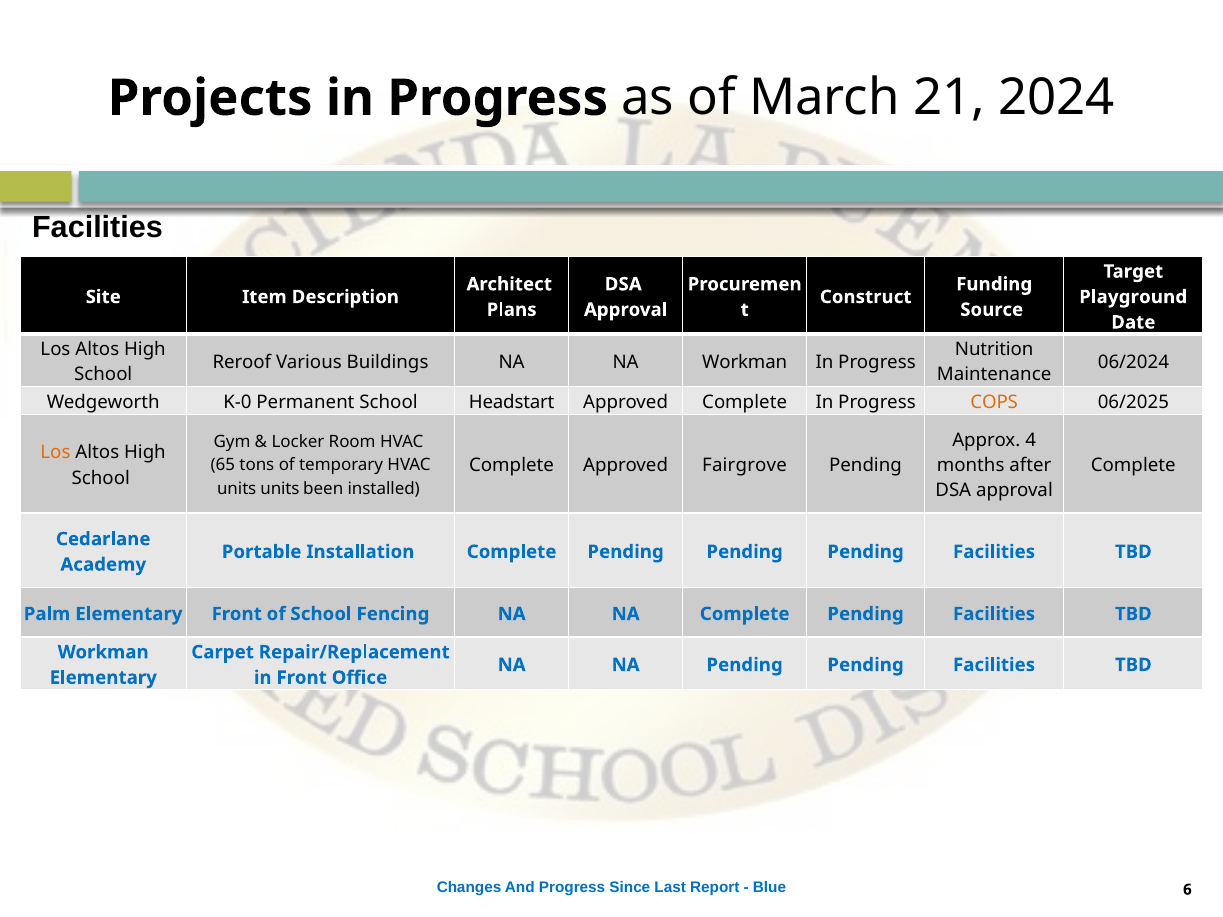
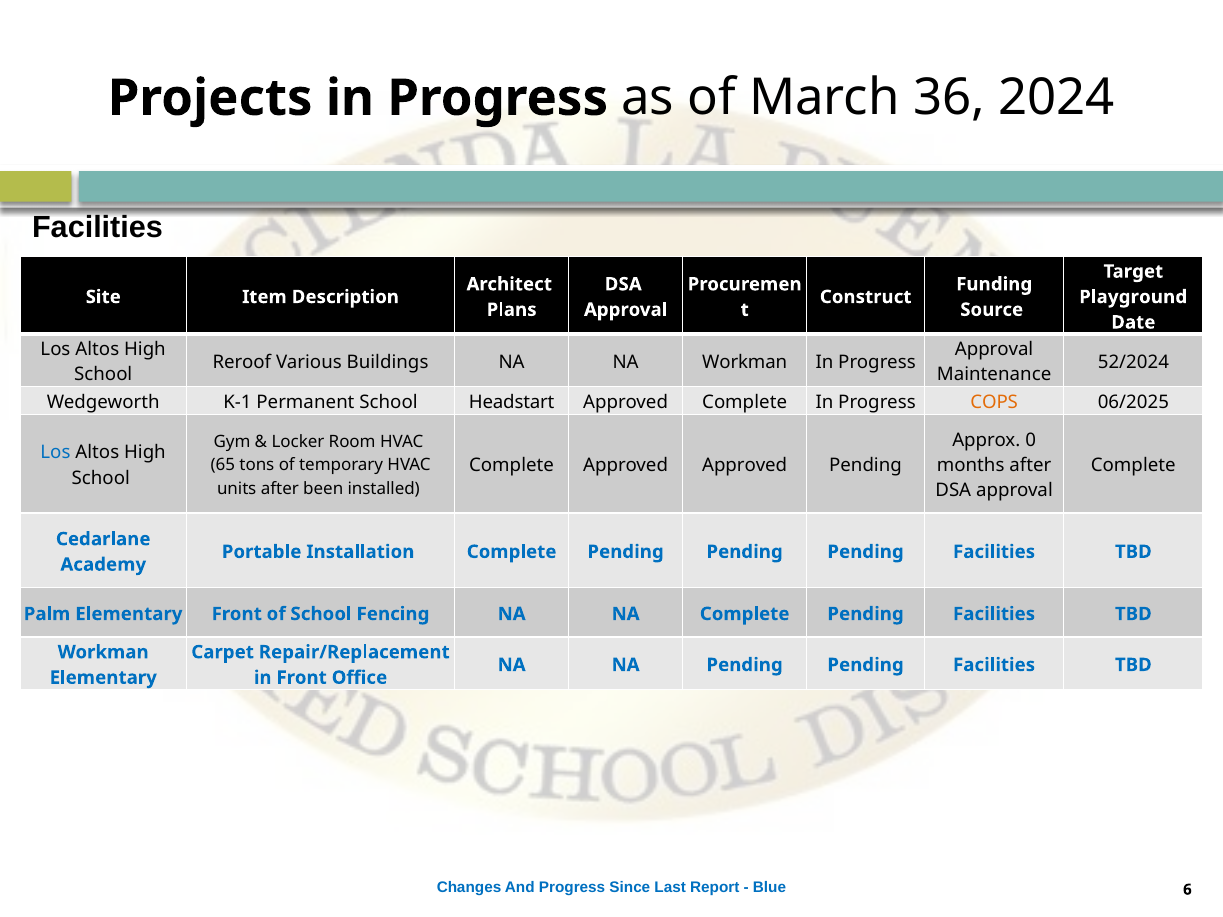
21: 21 -> 36
Nutrition at (994, 349): Nutrition -> Approval
06/2024: 06/2024 -> 52/2024
K-0: K-0 -> K-1
4: 4 -> 0
Los at (55, 453) colour: orange -> blue
Approved Fairgrove: Fairgrove -> Approved
units units: units -> after
